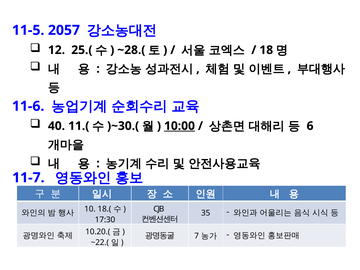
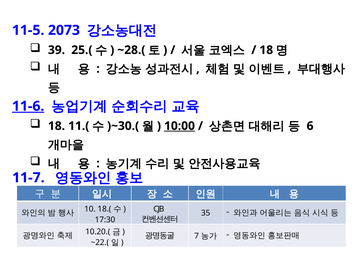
2057: 2057 -> 2073
12: 12 -> 39
11-6 underline: none -> present
40 at (56, 126): 40 -> 18
